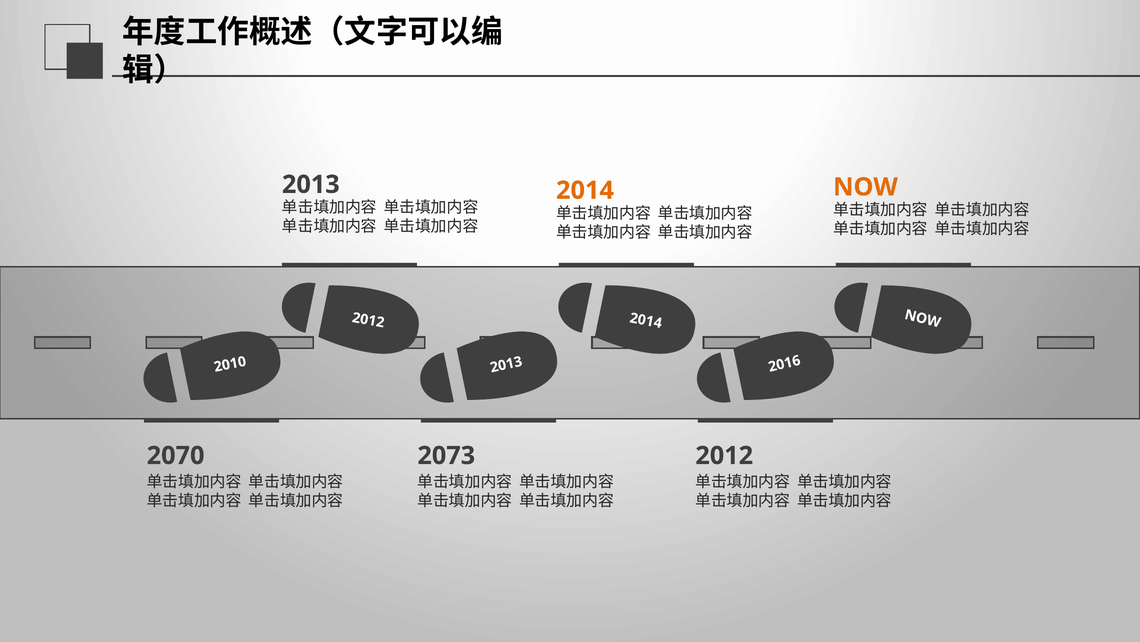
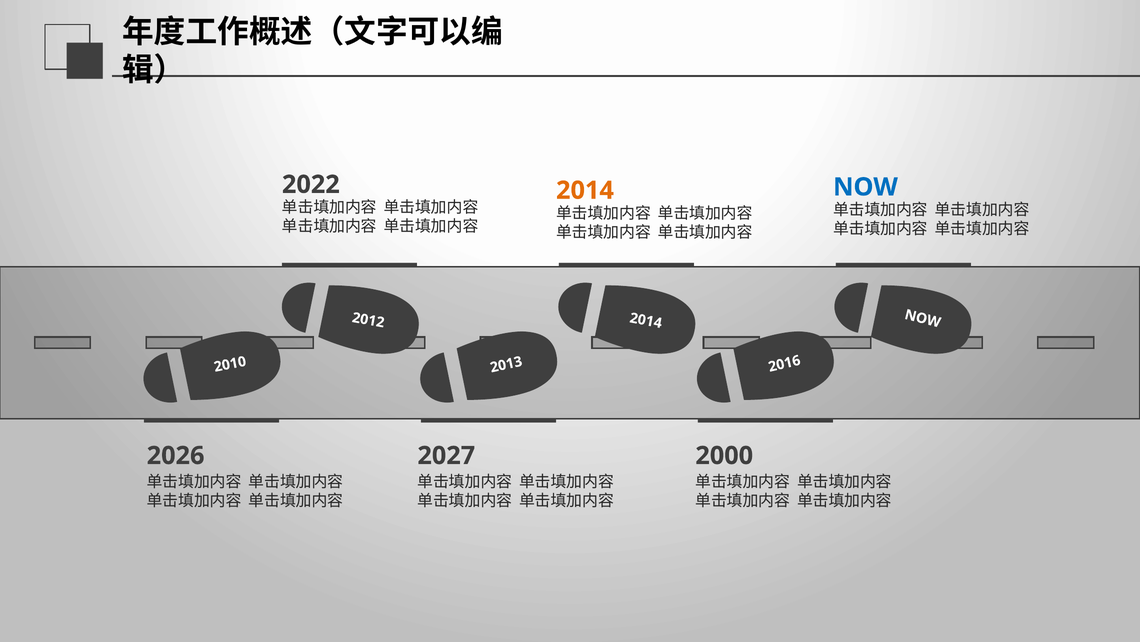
2013 at (311, 184): 2013 -> 2022
NOW at (865, 187) colour: orange -> blue
2070: 2070 -> 2026
2073: 2073 -> 2027
2012 at (724, 455): 2012 -> 2000
